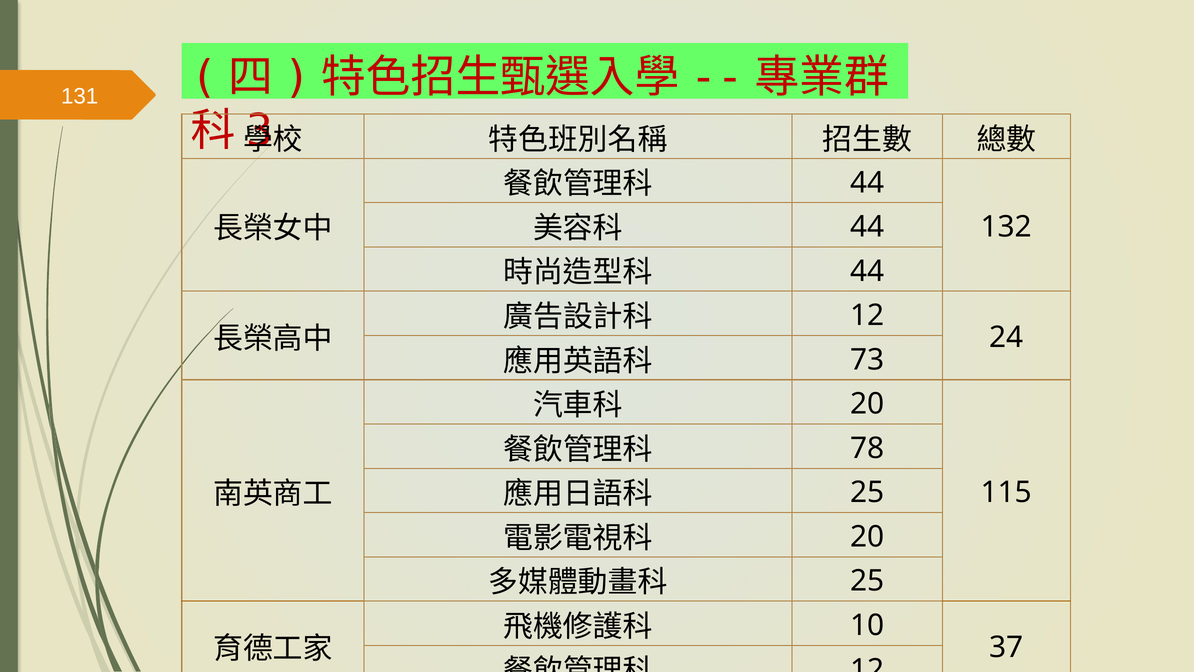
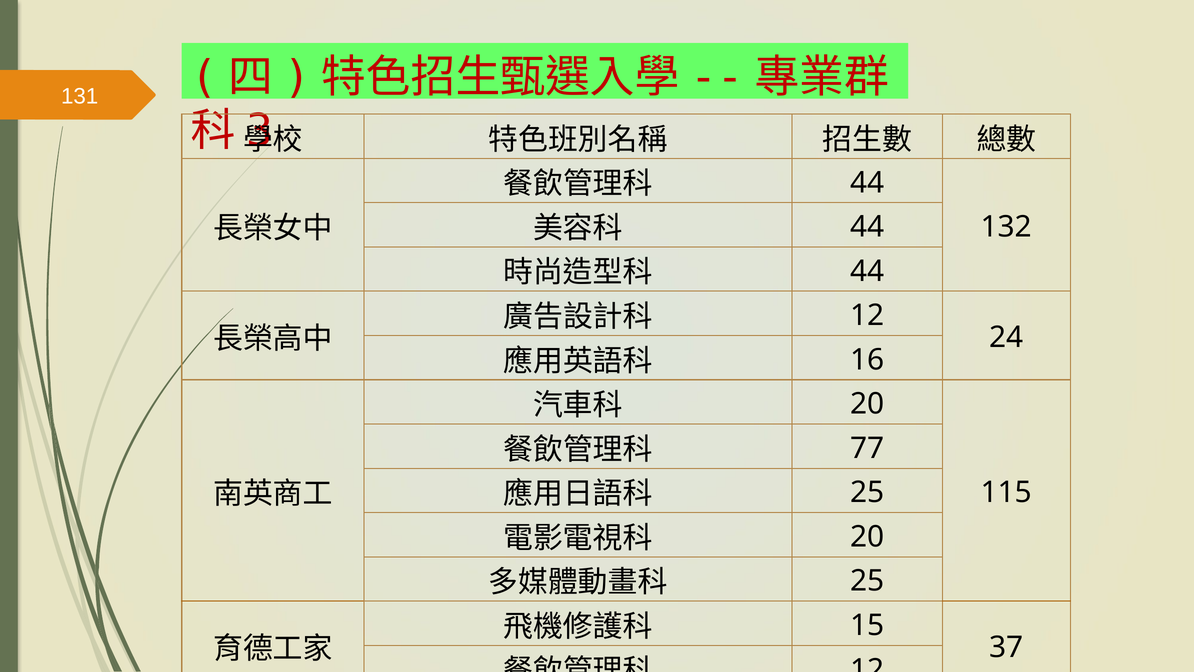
73: 73 -> 16
78: 78 -> 77
10 at (867, 625): 10 -> 15
